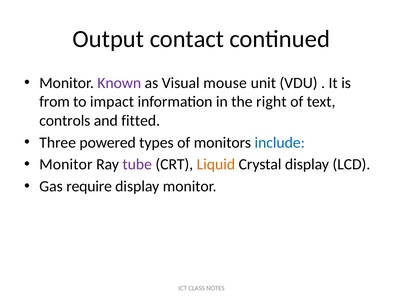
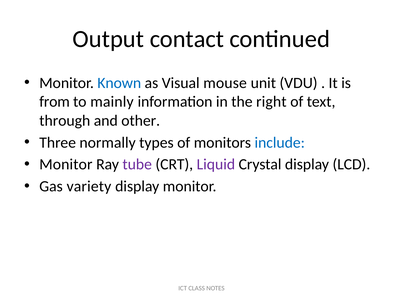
Known colour: purple -> blue
impact: impact -> mainly
controls: controls -> through
fitted: fitted -> other
powered: powered -> normally
Liquid colour: orange -> purple
require: require -> variety
